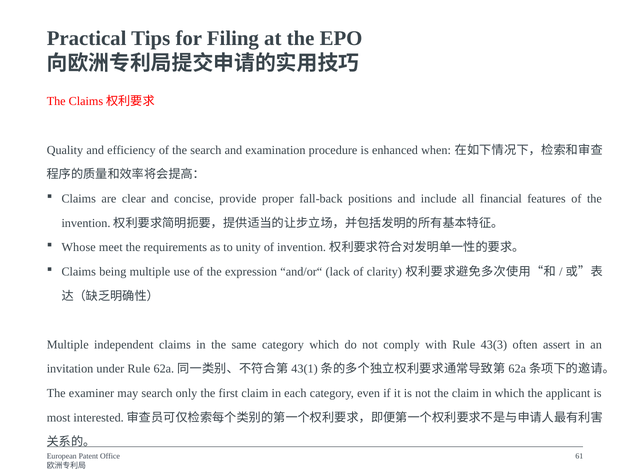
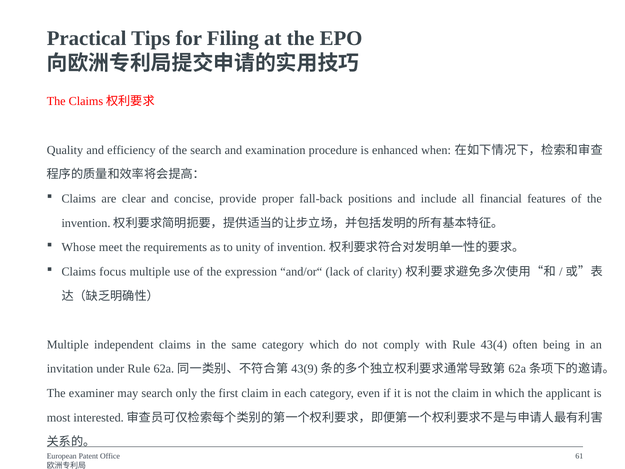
being: being -> focus
43(3: 43(3 -> 43(4
assert: assert -> being
43(1: 43(1 -> 43(9
